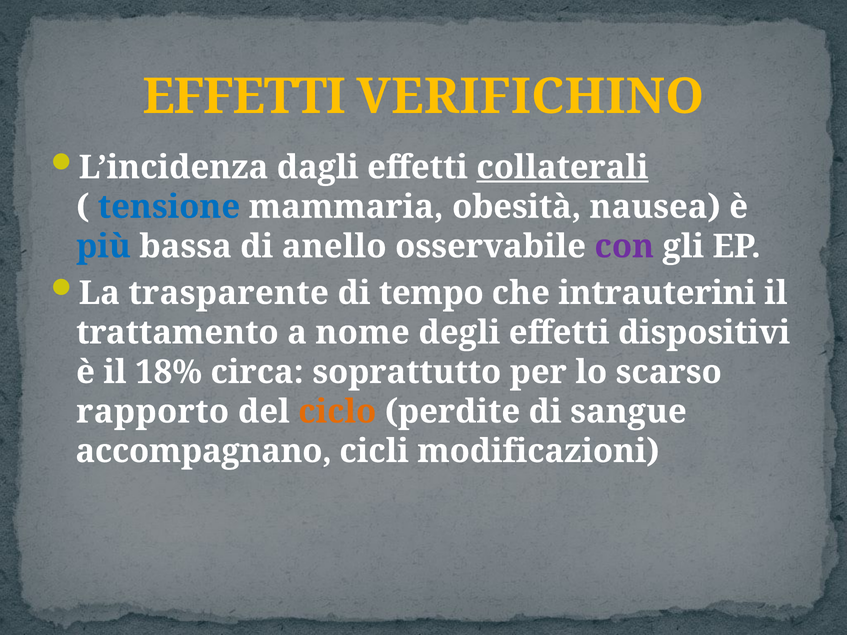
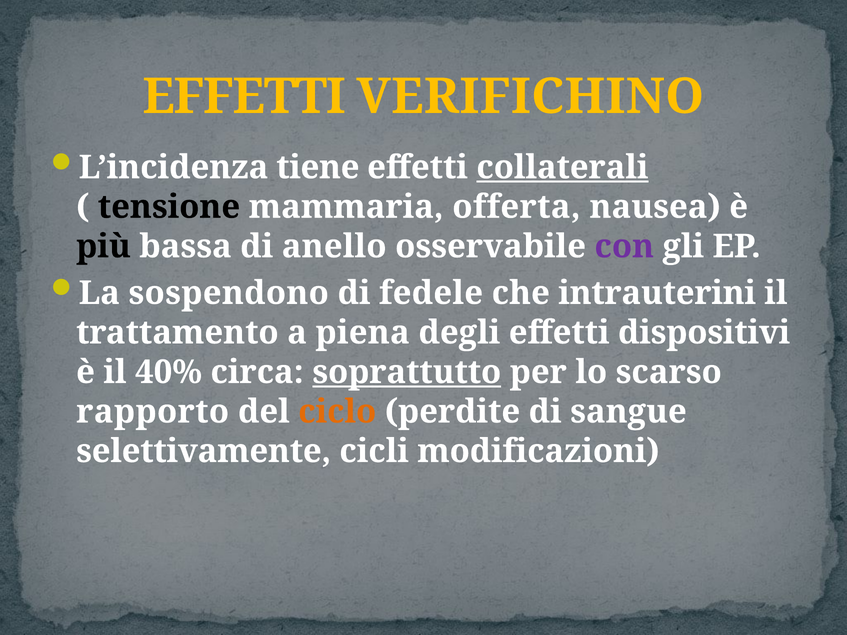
dagli: dagli -> tiene
tensione colour: blue -> black
obesità: obesità -> offerta
più colour: blue -> black
trasparente: trasparente -> sospendono
tempo: tempo -> fedele
nome: nome -> piena
18%: 18% -> 40%
soprattutto underline: none -> present
accompagnano: accompagnano -> selettivamente
